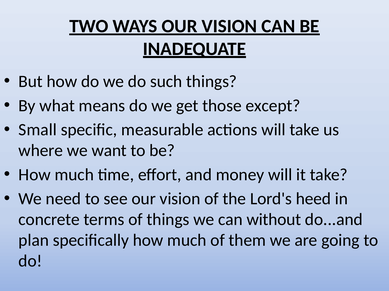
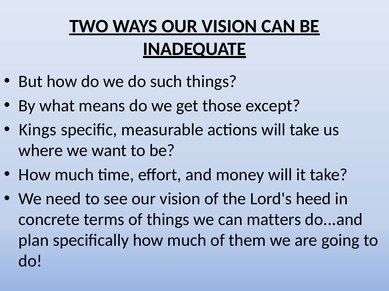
Small: Small -> Kings
without: without -> matters
